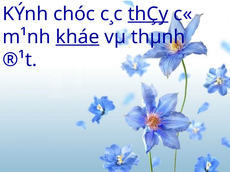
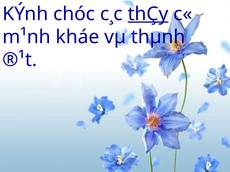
kháe underline: present -> none
